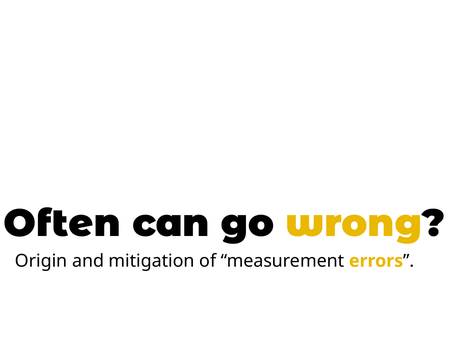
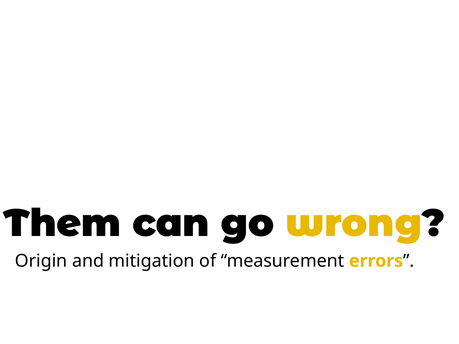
Often: Often -> Them
